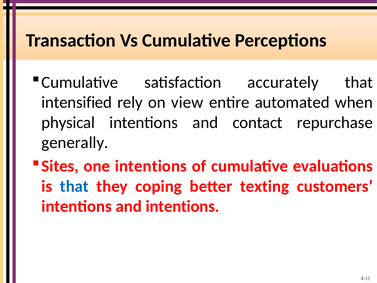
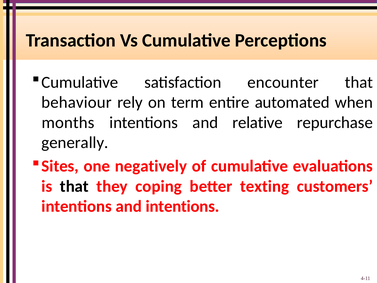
accurately: accurately -> encounter
intensified: intensified -> behaviour
view: view -> term
physical: physical -> months
contact: contact -> relative
one intentions: intentions -> negatively
that at (74, 186) colour: blue -> black
